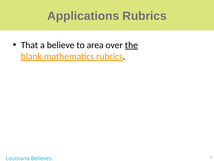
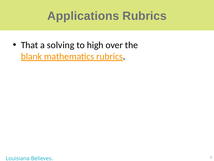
believe: believe -> solving
area: area -> high
the underline: present -> none
